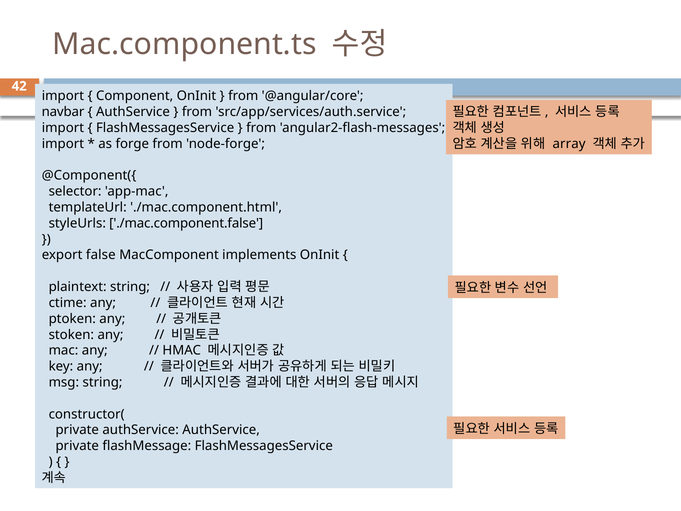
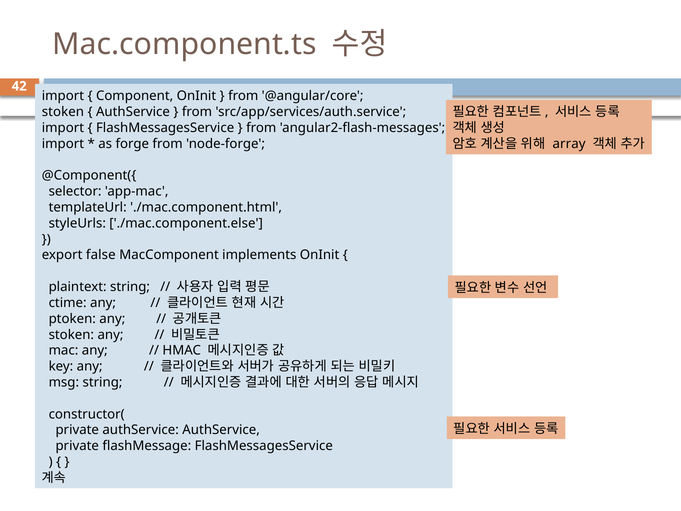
navbar at (63, 112): navbar -> stoken
./mac.component.false: ./mac.component.false -> ./mac.component.else
